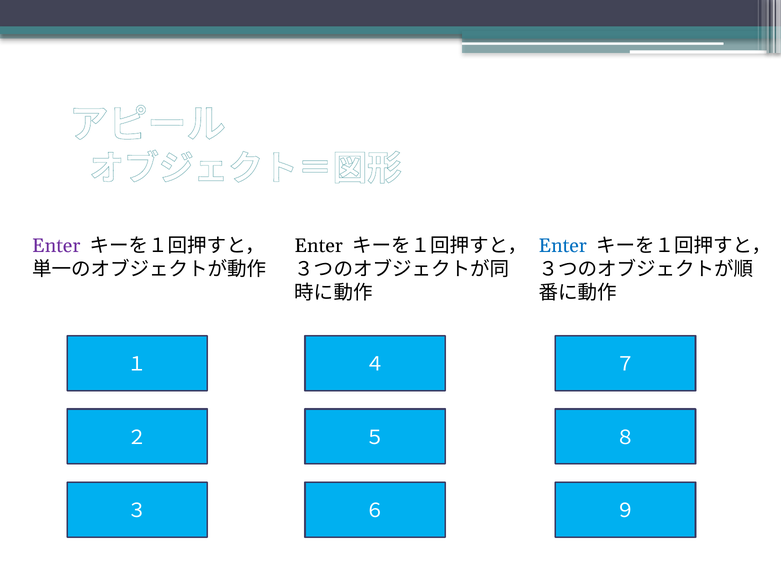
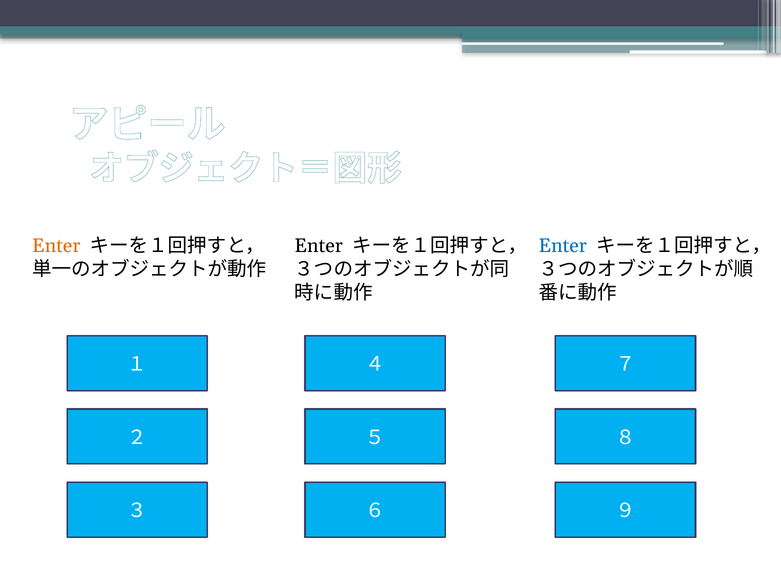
Enter at (56, 246) colour: purple -> orange
